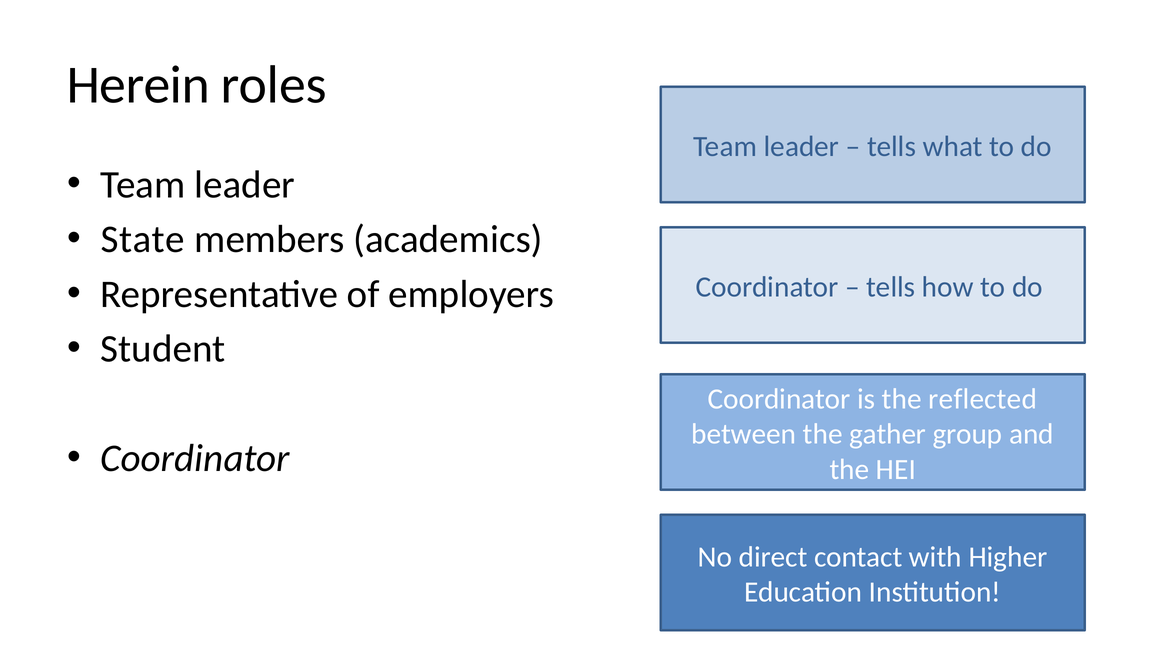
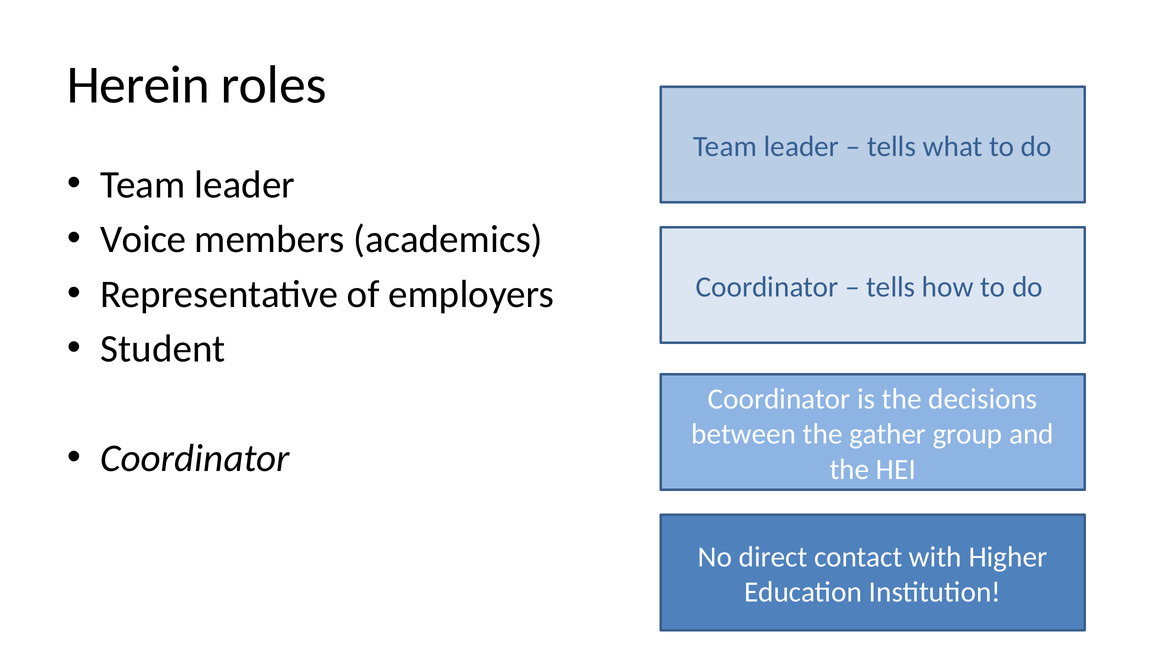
State: State -> Voice
reflected: reflected -> decisions
